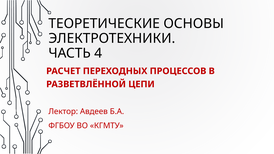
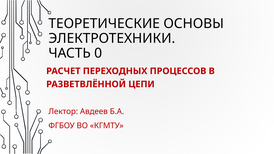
4: 4 -> 0
